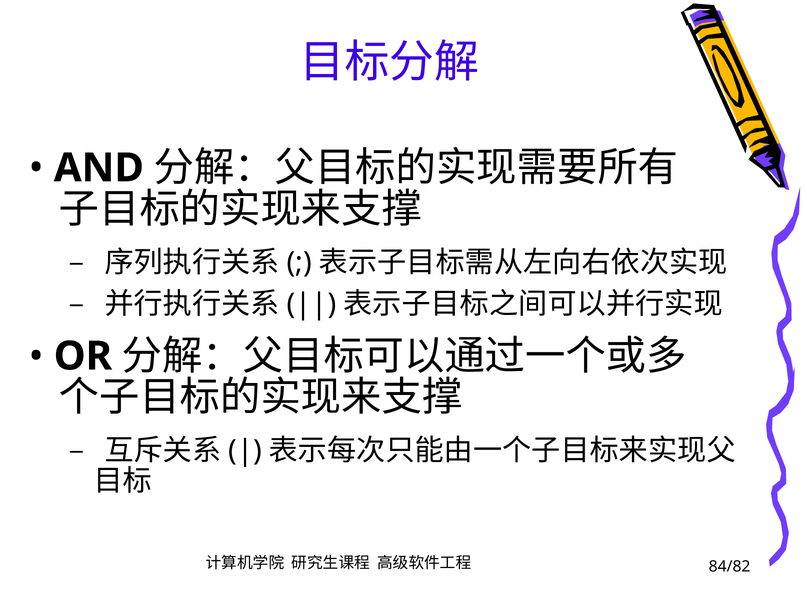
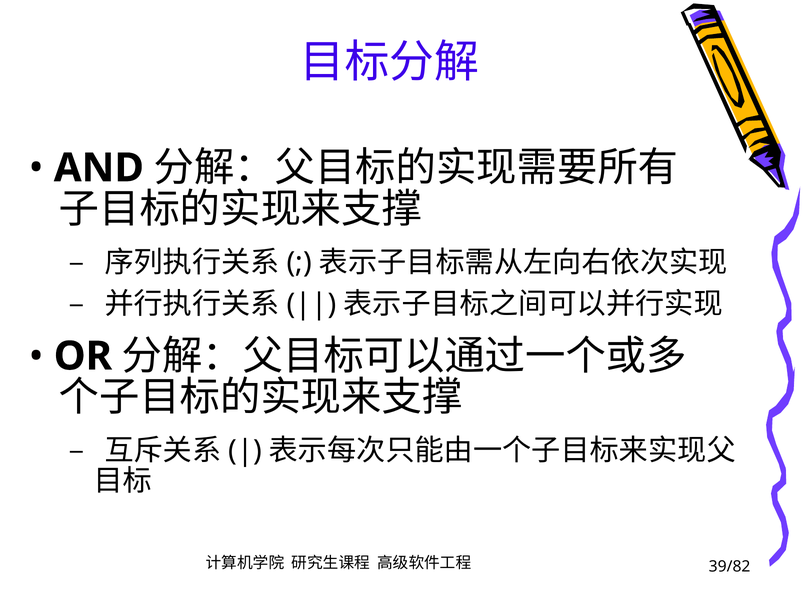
84/82: 84/82 -> 39/82
